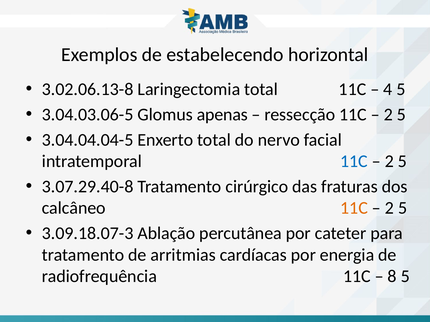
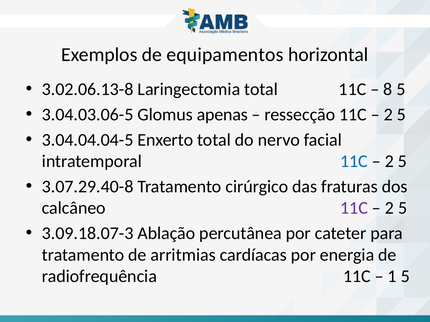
estabelecendo: estabelecendo -> equipamentos
4: 4 -> 8
11C at (354, 208) colour: orange -> purple
8: 8 -> 1
